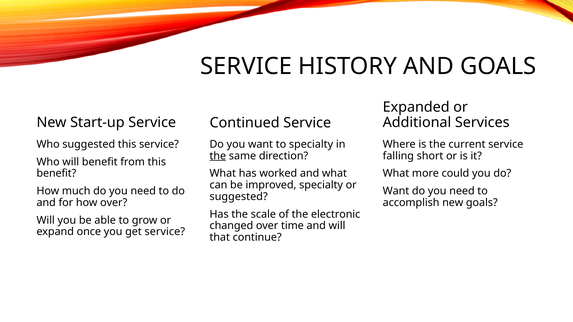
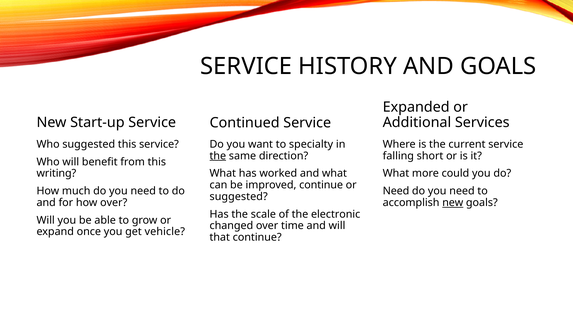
benefit at (56, 174): benefit -> writing
improved specialty: specialty -> continue
Want at (396, 191): Want -> Need
new at (453, 203) underline: none -> present
get service: service -> vehicle
